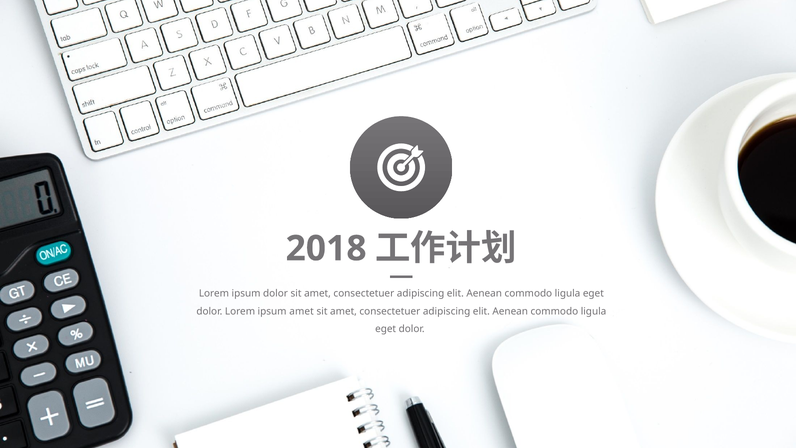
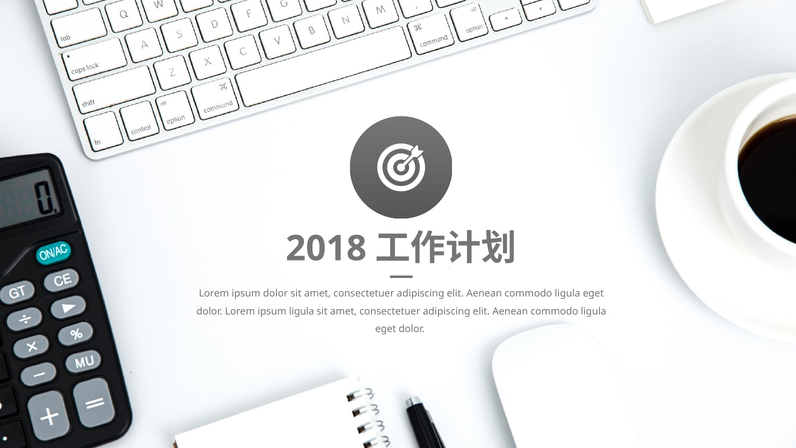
ipsum amet: amet -> ligula
